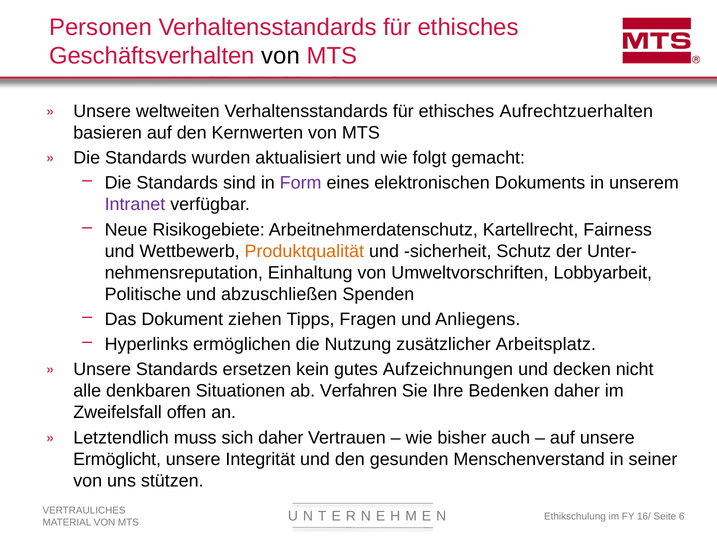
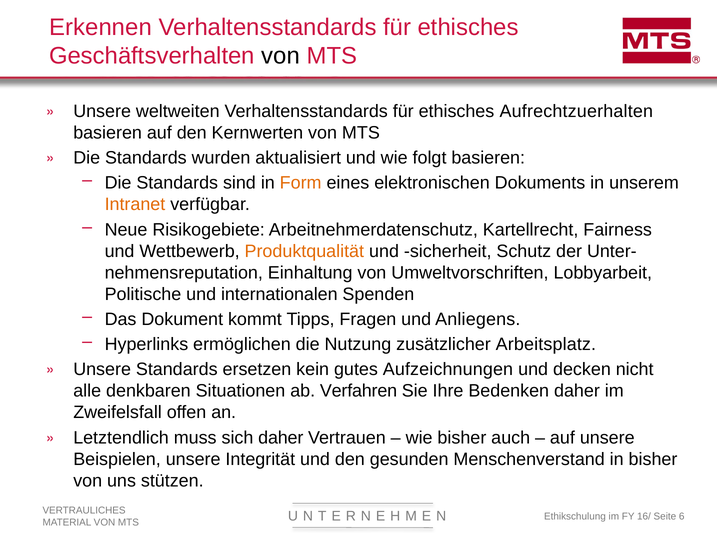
Personen: Personen -> Erkennen
folgt gemacht: gemacht -> basieren
Form colour: purple -> orange
Intranet colour: purple -> orange
abzuschließen: abzuschließen -> internationalen
ziehen: ziehen -> kommt
Ermöglicht: Ermöglicht -> Beispielen
in seiner: seiner -> bisher
